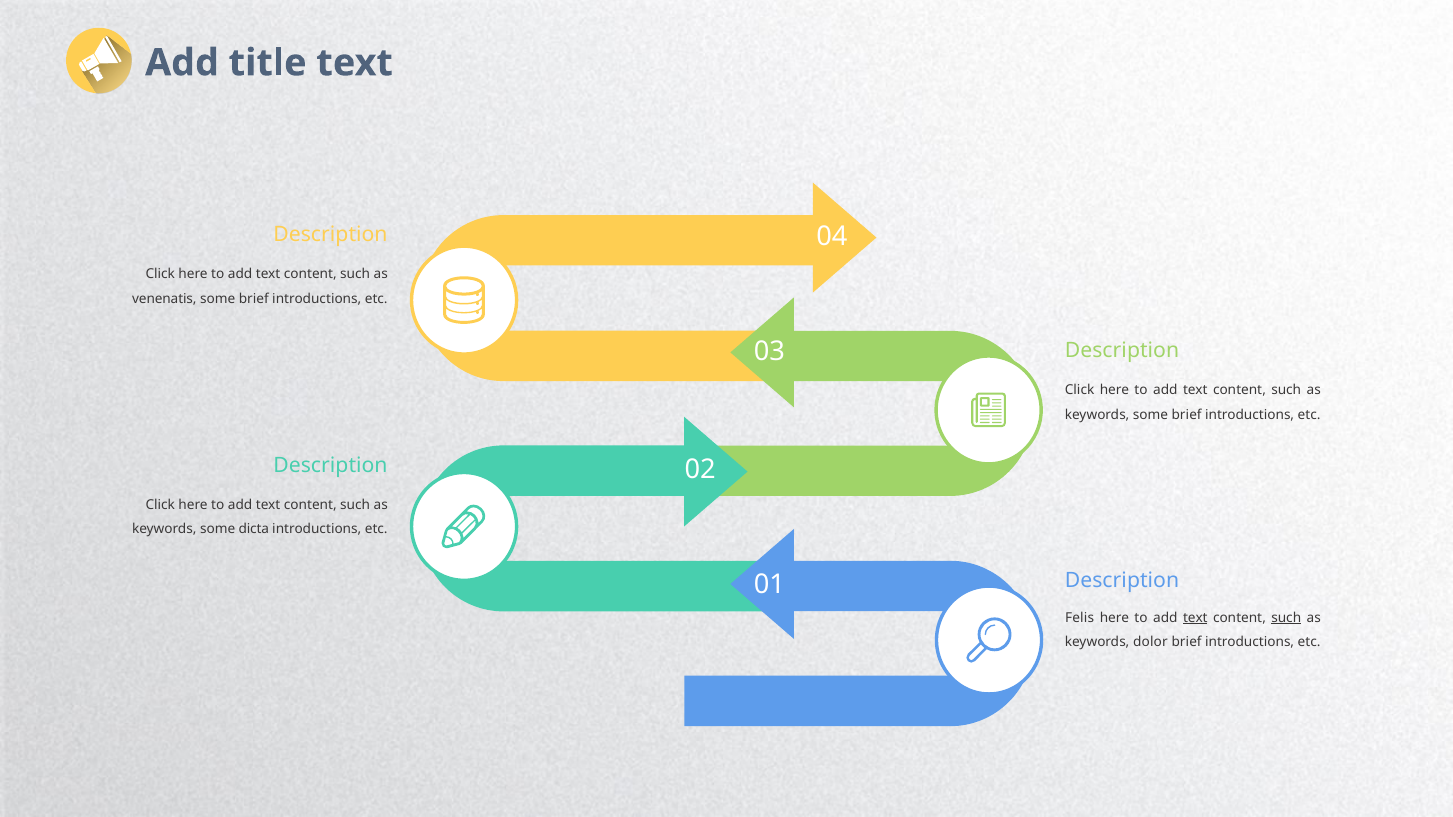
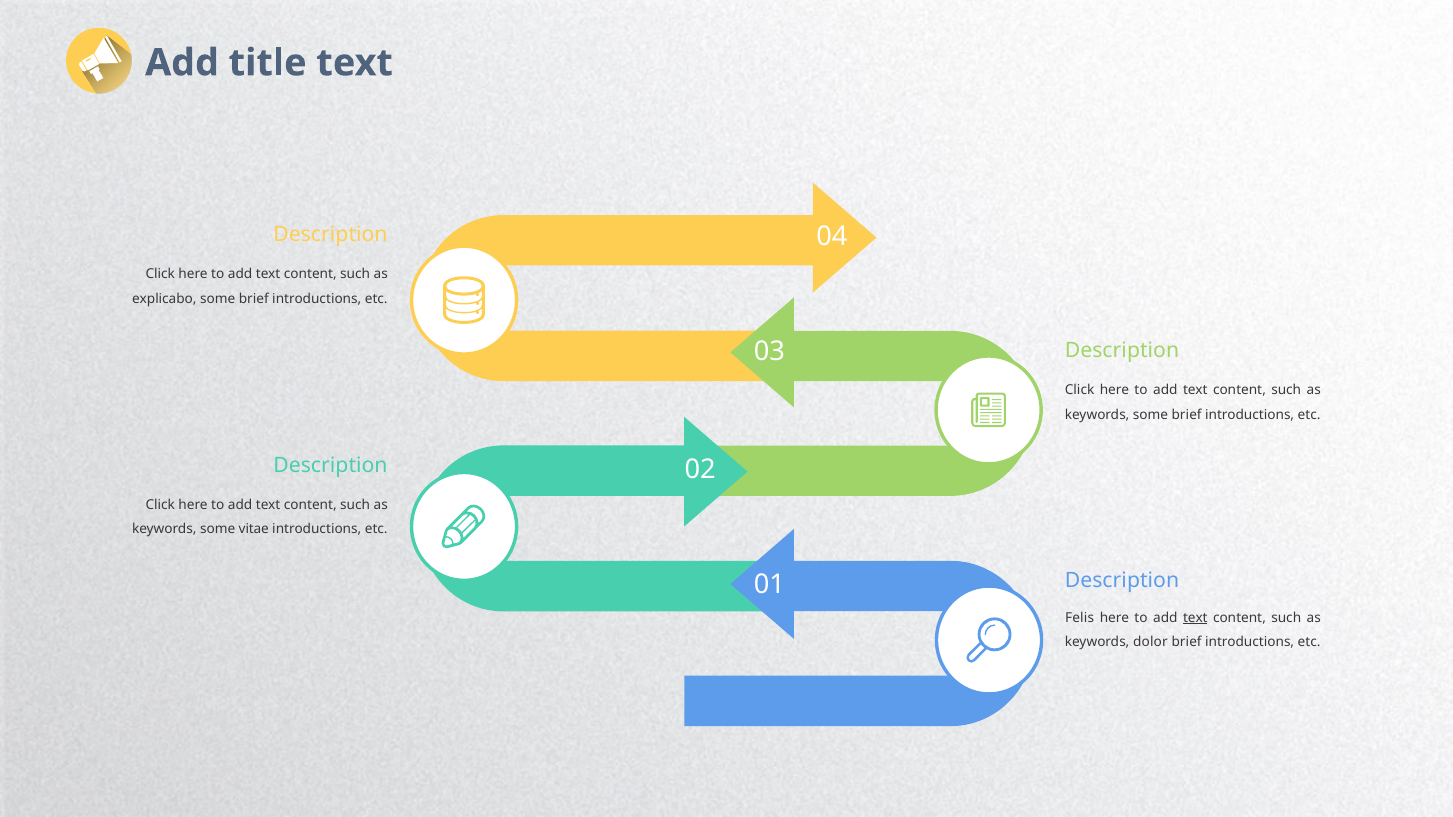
venenatis: venenatis -> explicabo
dicta: dicta -> vitae
such at (1286, 618) underline: present -> none
